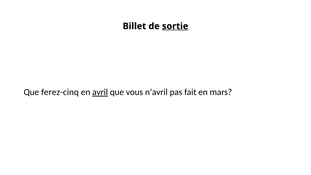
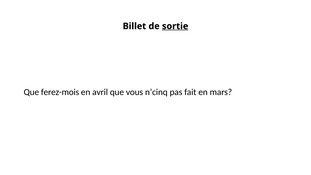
ferez-cinq: ferez-cinq -> ferez-mois
avril underline: present -> none
n’avril: n’avril -> n’cinq
